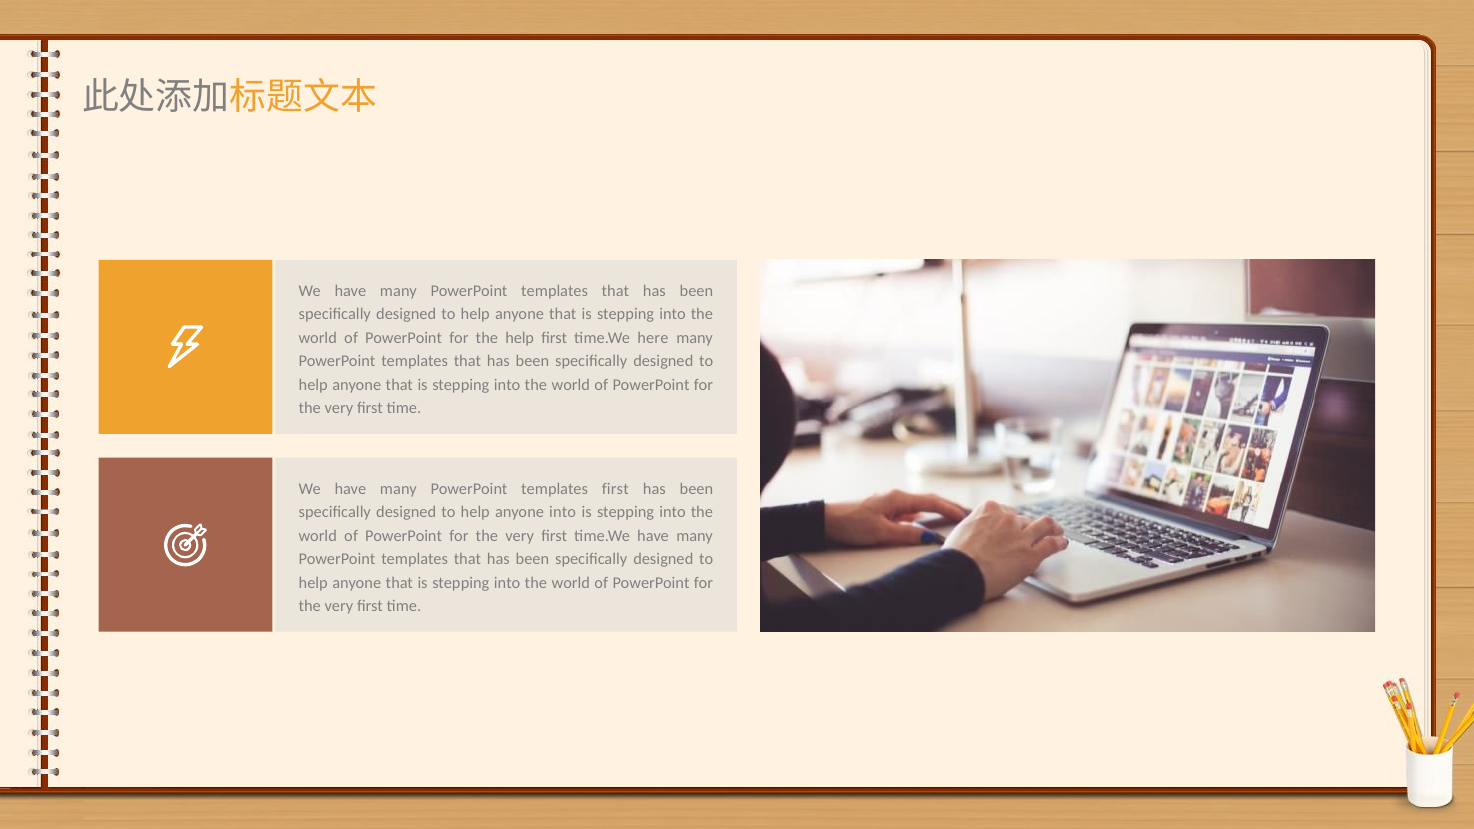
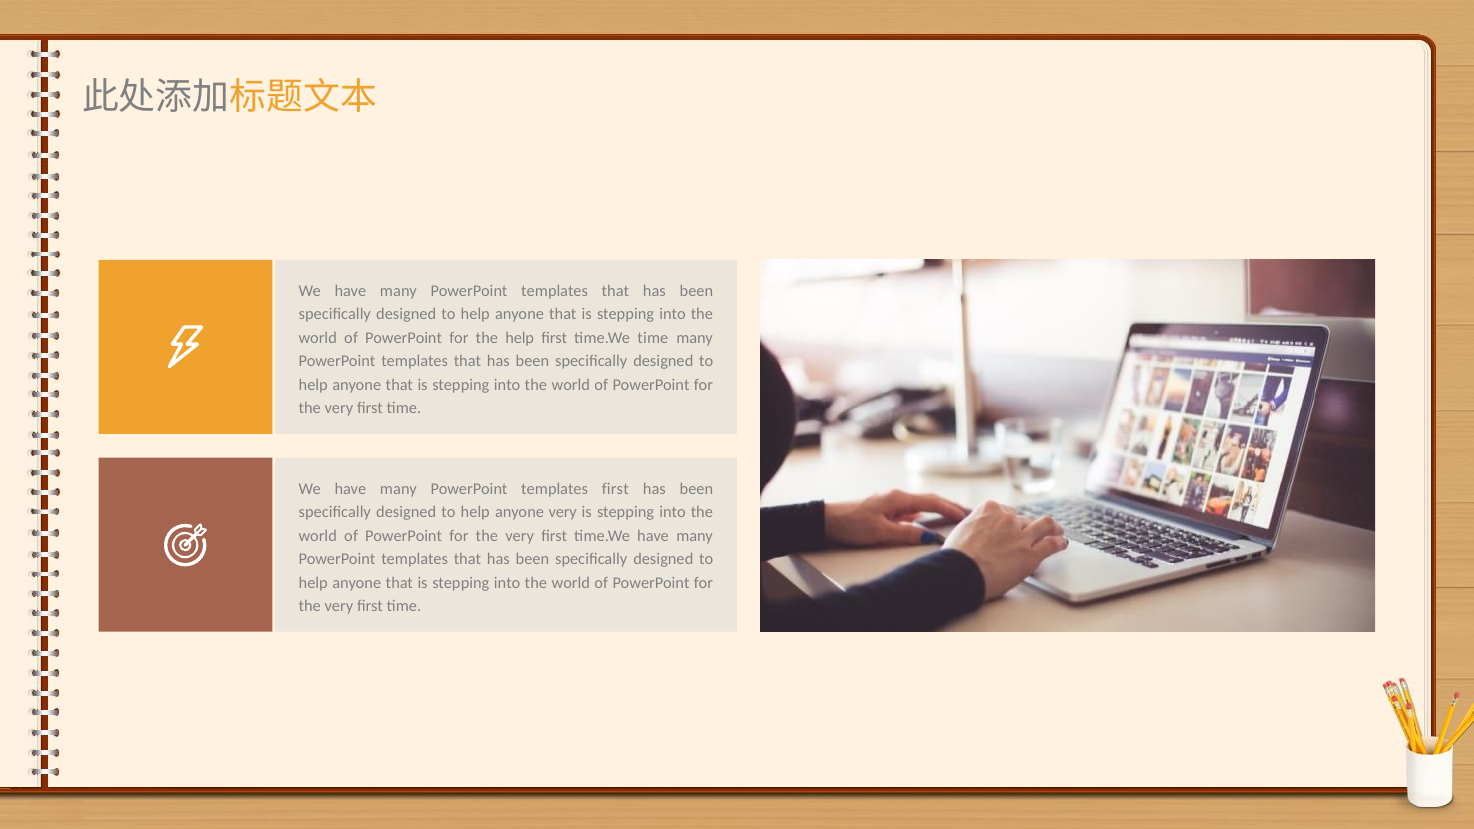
time.We here: here -> time
anyone into: into -> very
